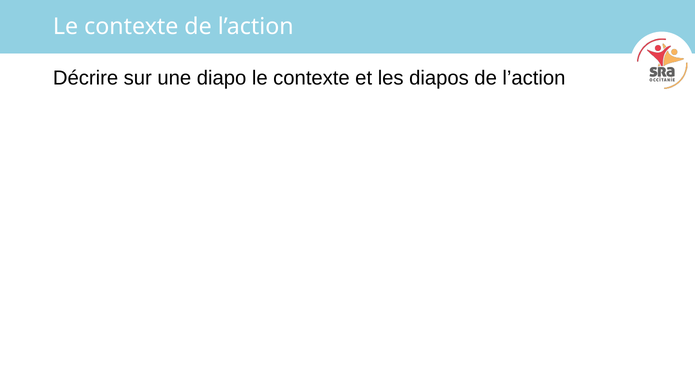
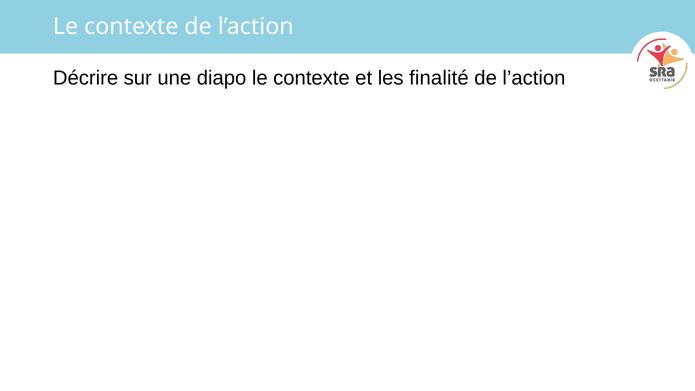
diapos: diapos -> finalité
